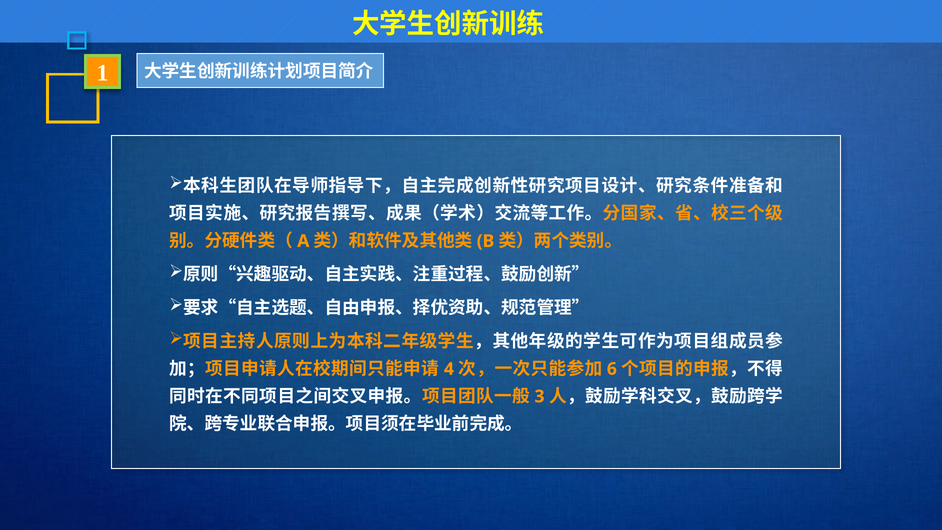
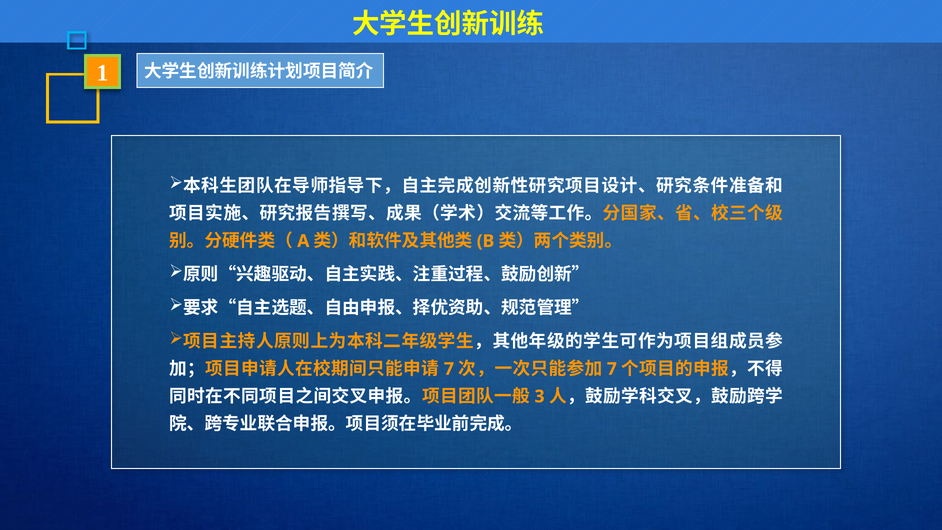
4 at (449, 369): 4 -> 7
6 at (612, 369): 6 -> 7
